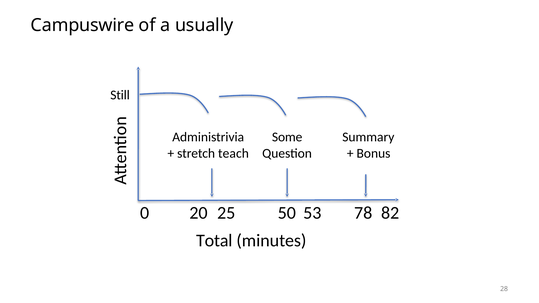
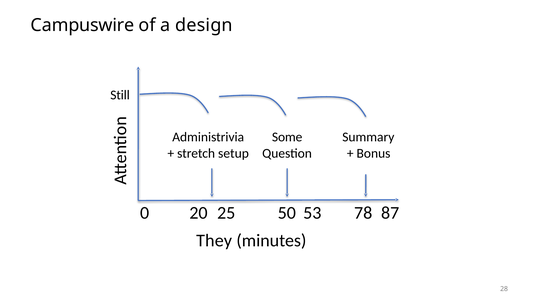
usually: usually -> design
teach: teach -> setup
82: 82 -> 87
Total: Total -> They
